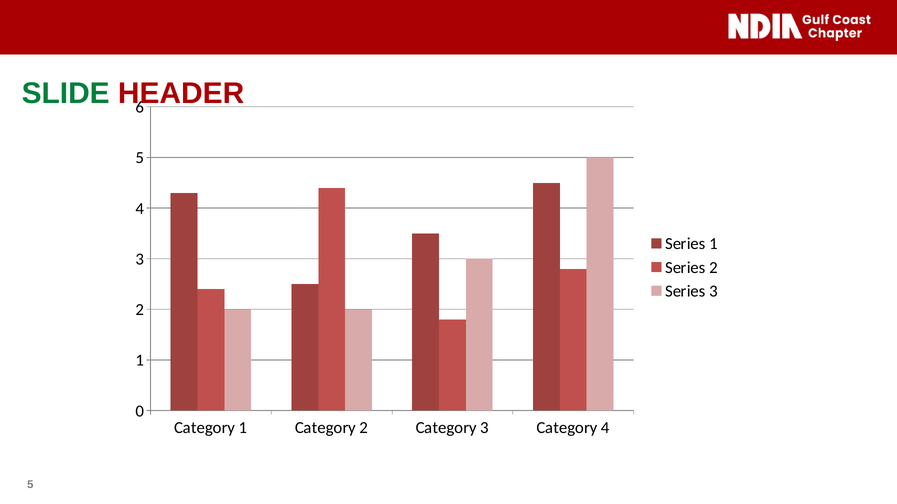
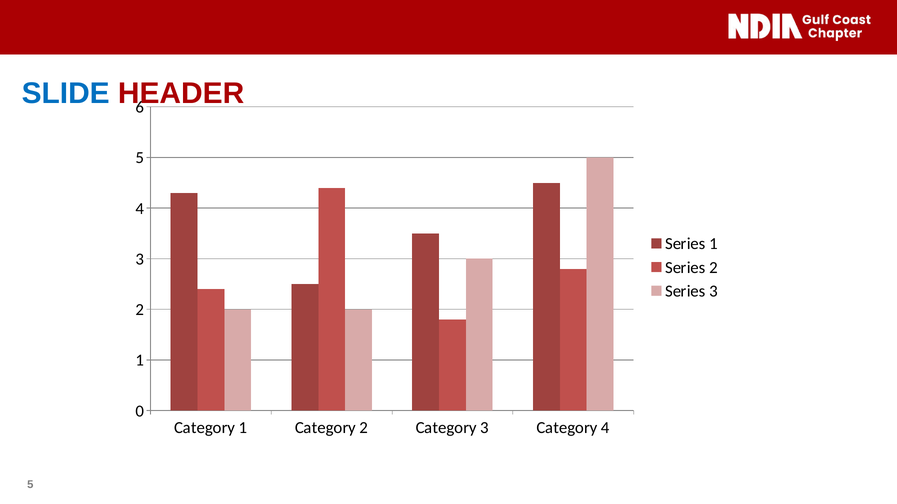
SLIDE colour: green -> blue
